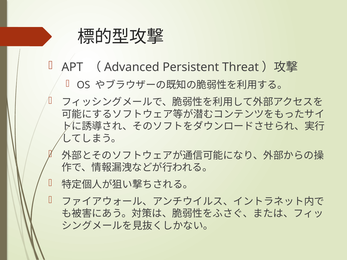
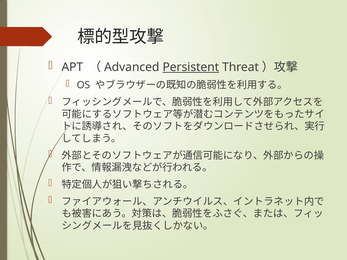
Persistent underline: none -> present
